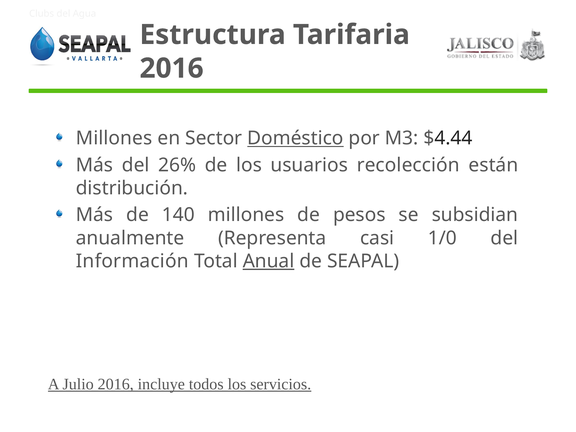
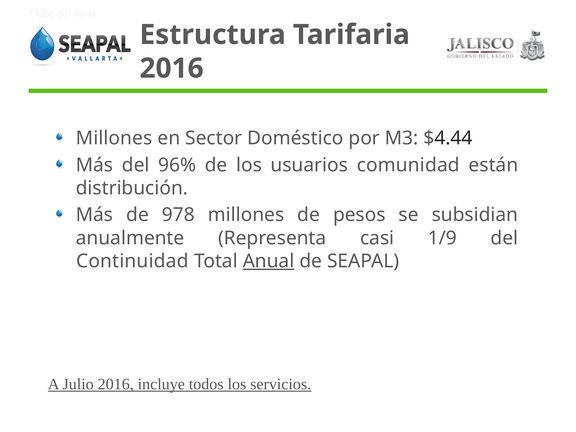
Doméstico underline: present -> none
26%: 26% -> 96%
recolección: recolección -> comunidad
140: 140 -> 978
1/0: 1/0 -> 1/9
Información: Información -> Continuidad
